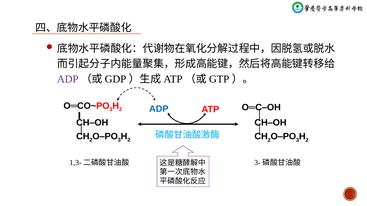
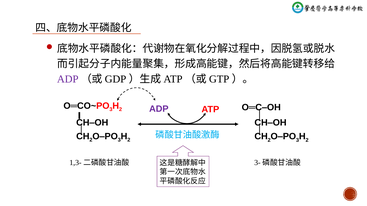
ADP at (159, 109) colour: blue -> purple
